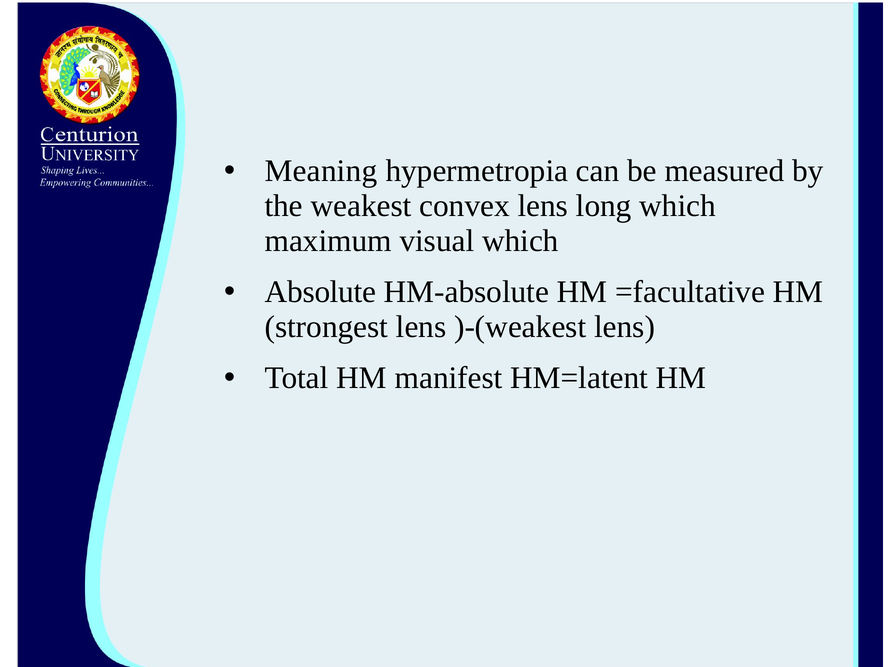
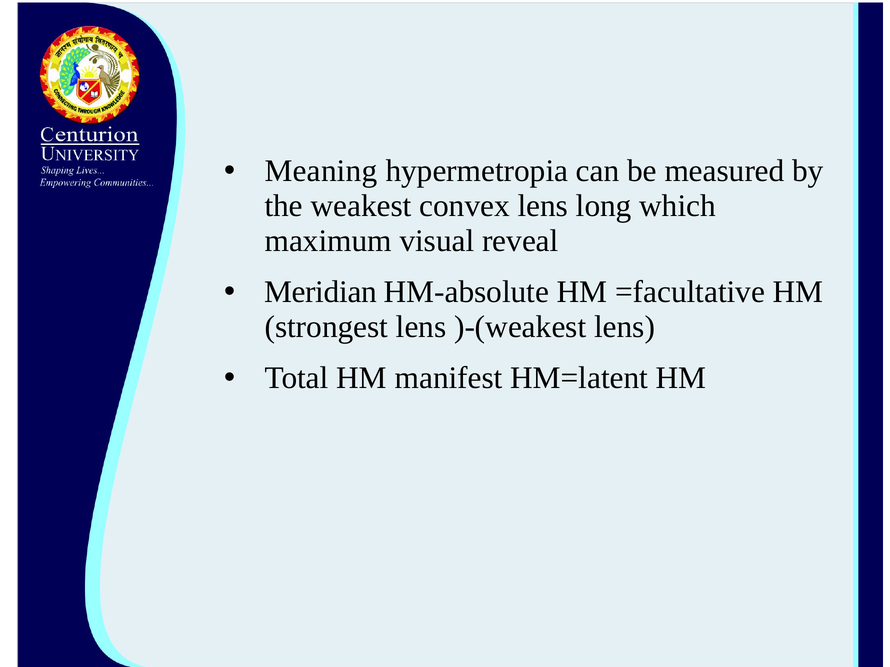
visual which: which -> reveal
Absolute: Absolute -> Meridian
